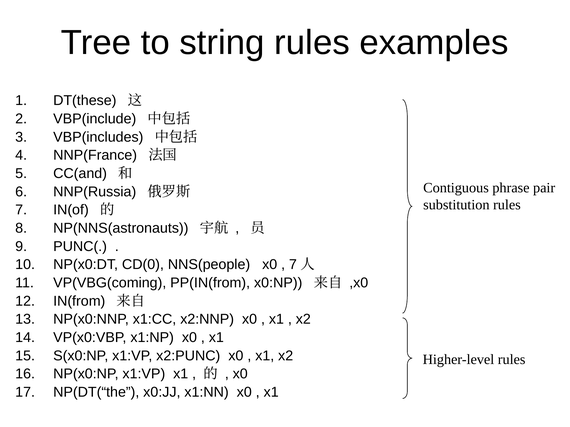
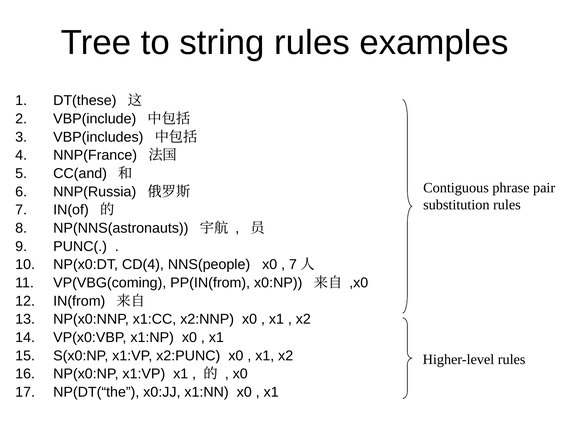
CD(0: CD(0 -> CD(4
